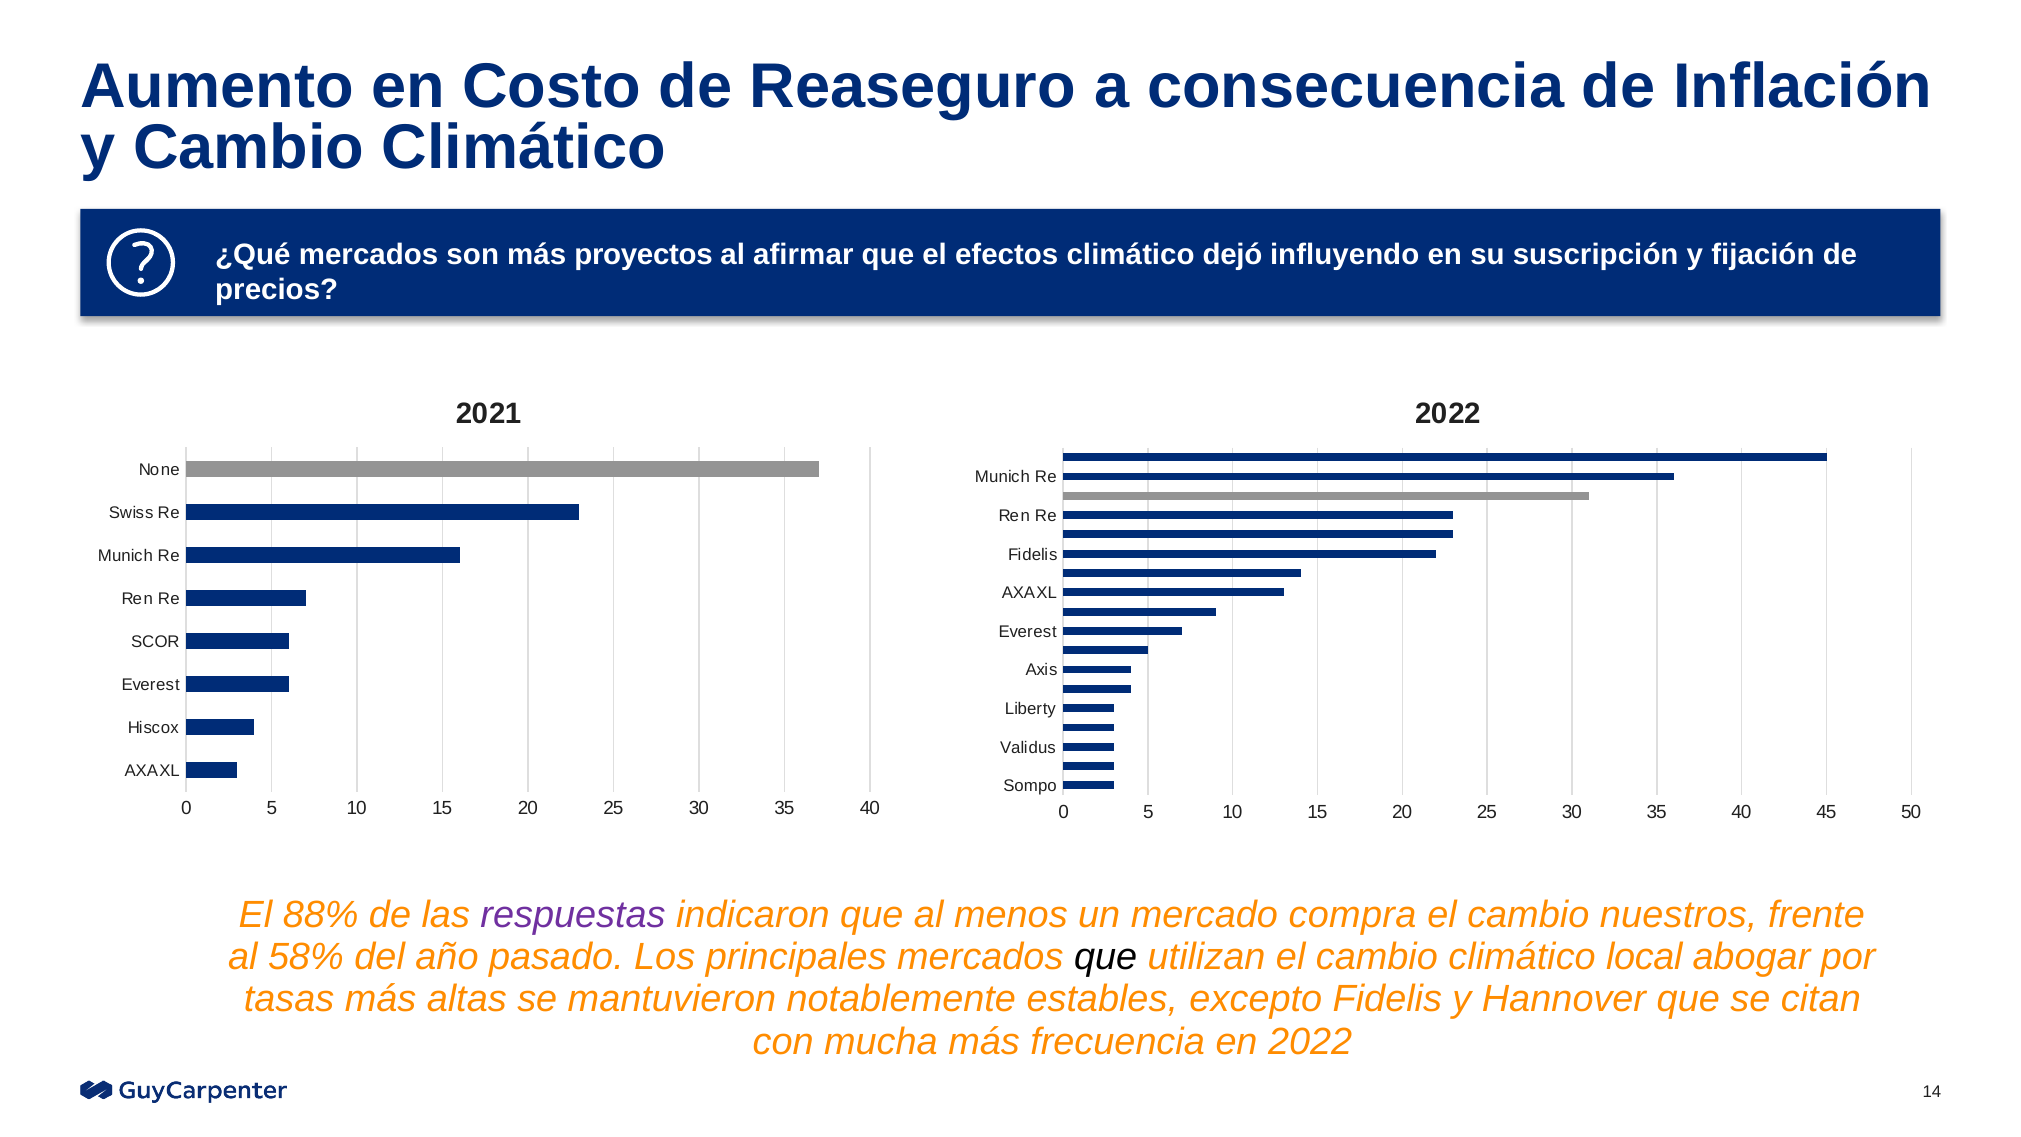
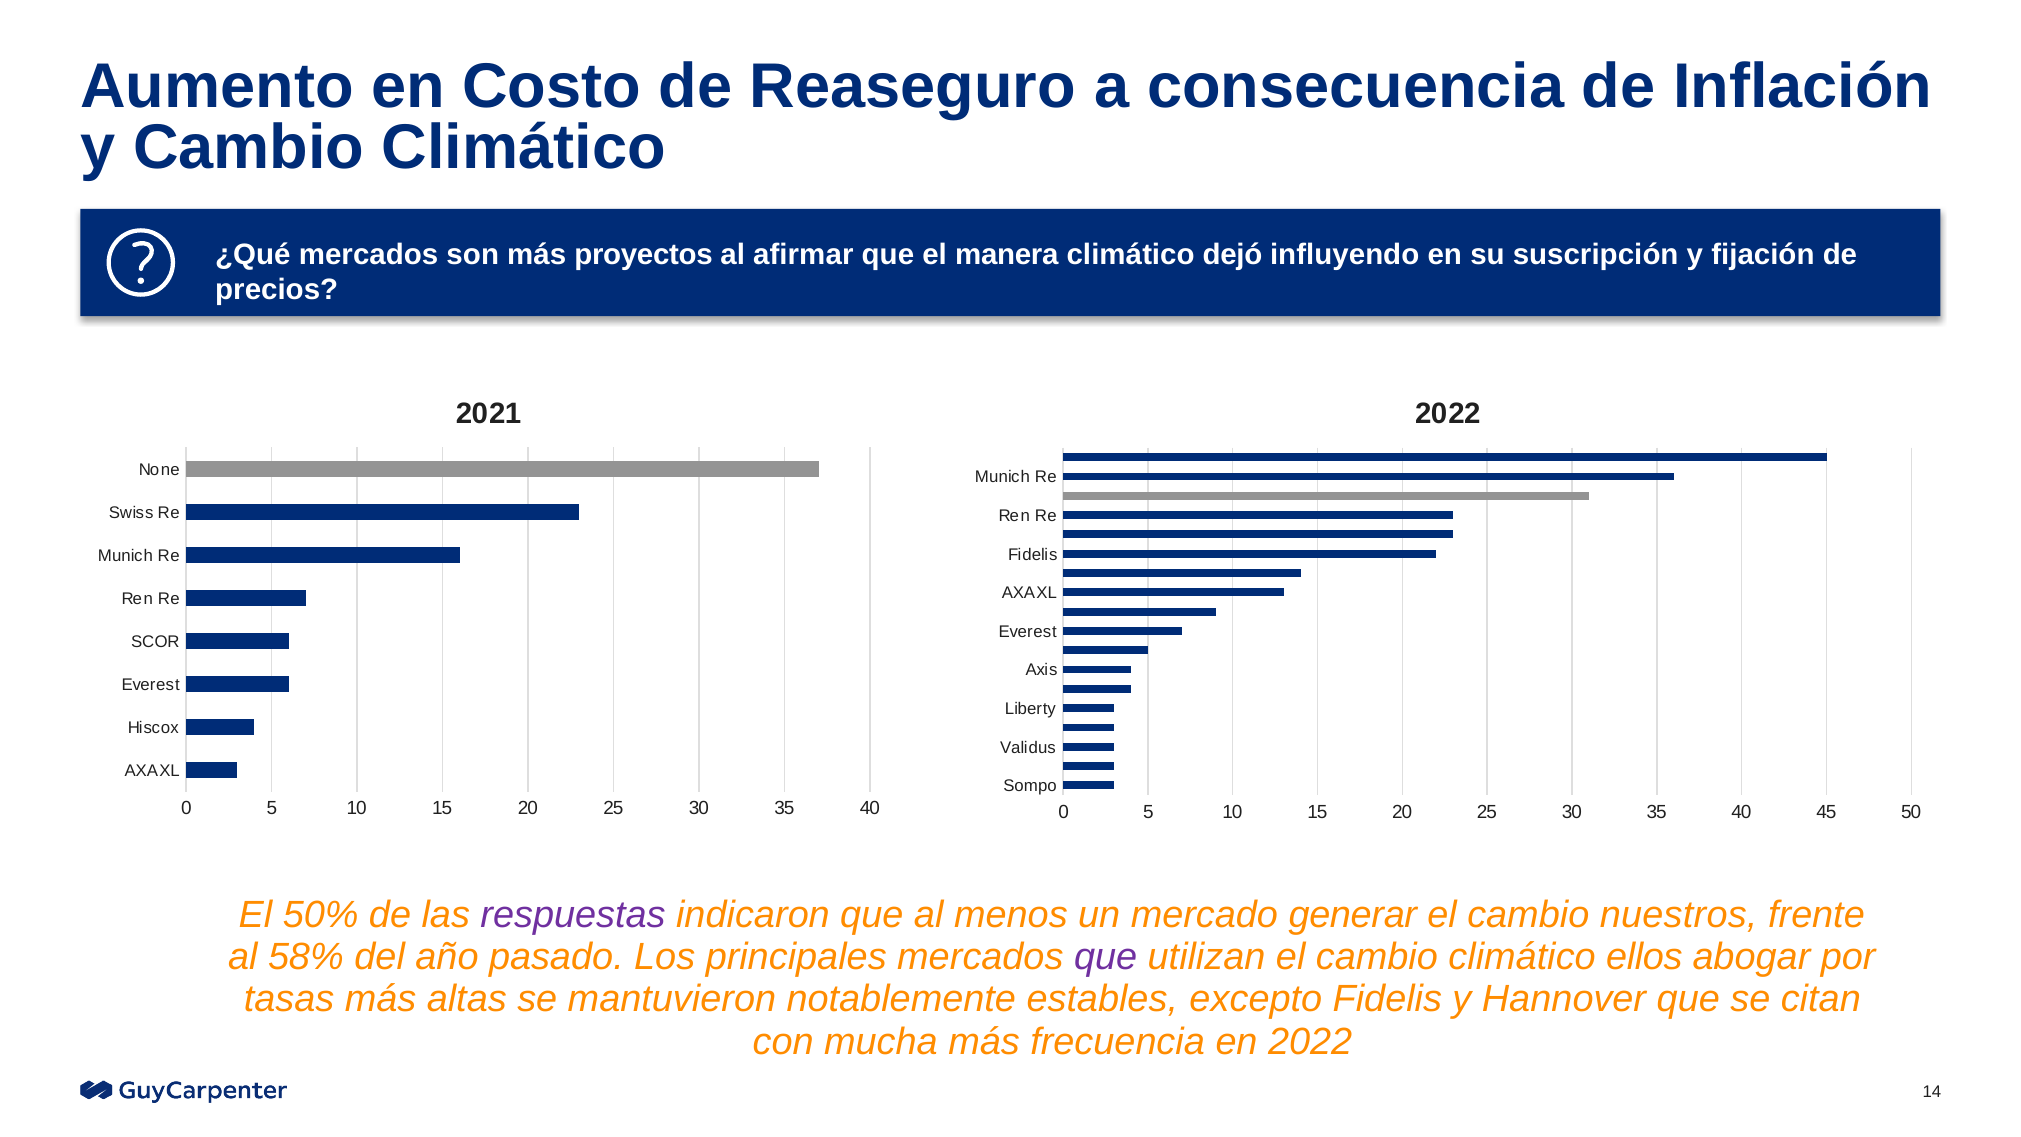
efectos: efectos -> manera
88%: 88% -> 50%
compra: compra -> generar
que at (1106, 957) colour: black -> purple
local: local -> ellos
